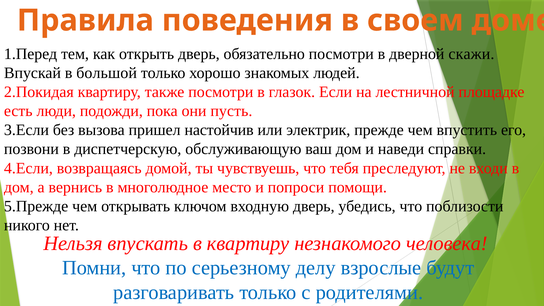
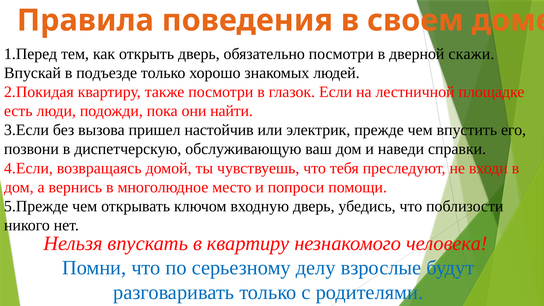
большой: большой -> подъезде
пусть: пусть -> найти
